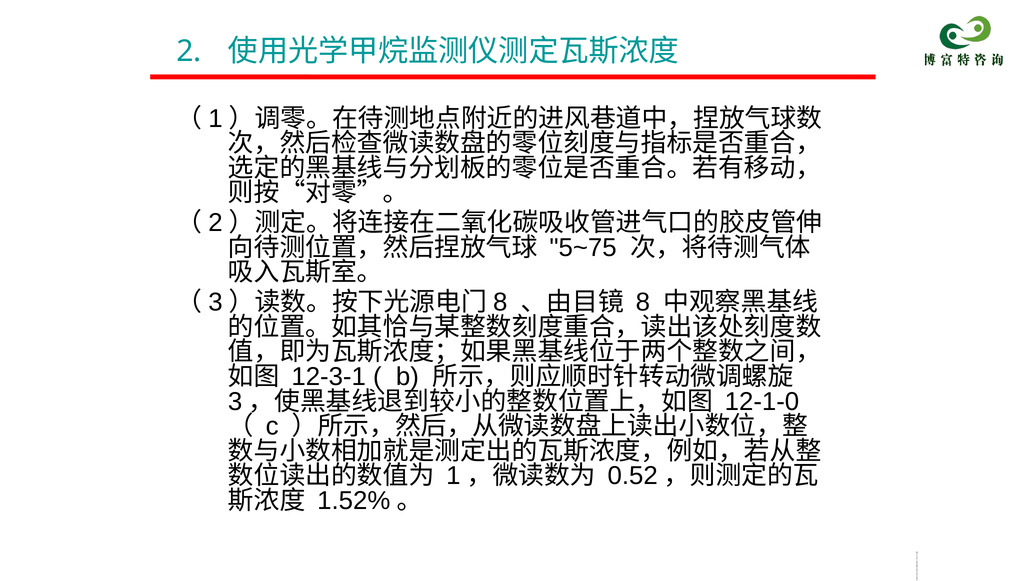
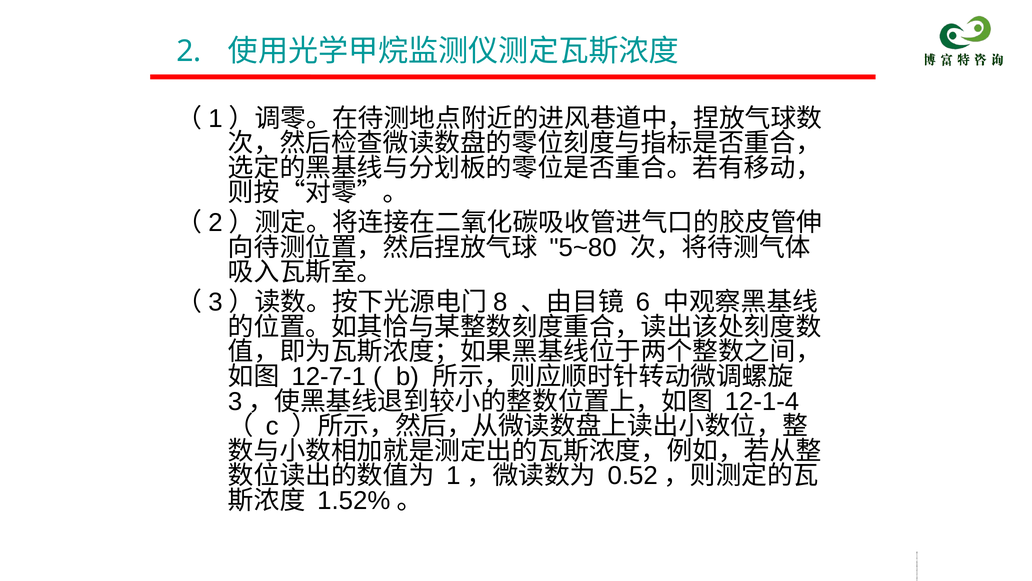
5~75: 5~75 -> 5~80
8: 8 -> 6
12-3-1: 12-3-1 -> 12-7-1
12-1-0: 12-1-0 -> 12-1-4
